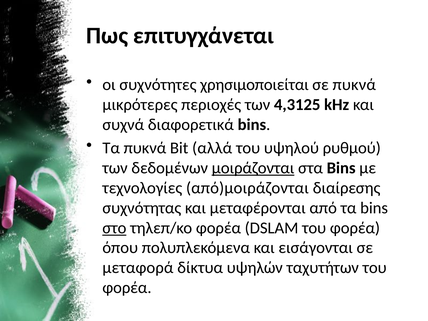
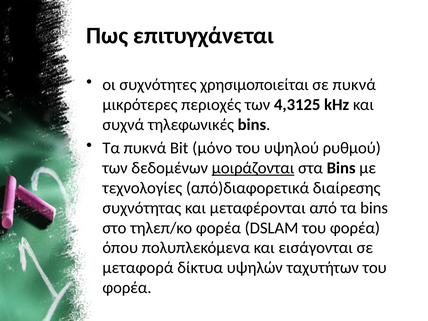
διαφορετικά: διαφορετικά -> τηλεφωνικές
αλλά: αλλά -> μόνο
από)μοιράζονται: από)μοιράζονται -> από)διαφορετικά
στο underline: present -> none
